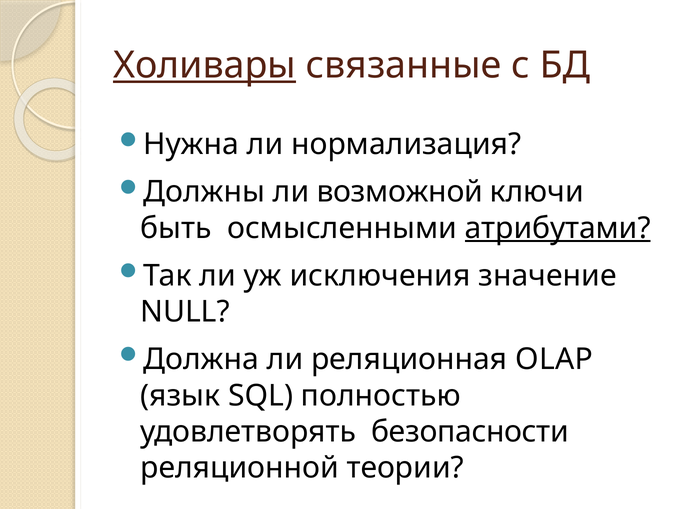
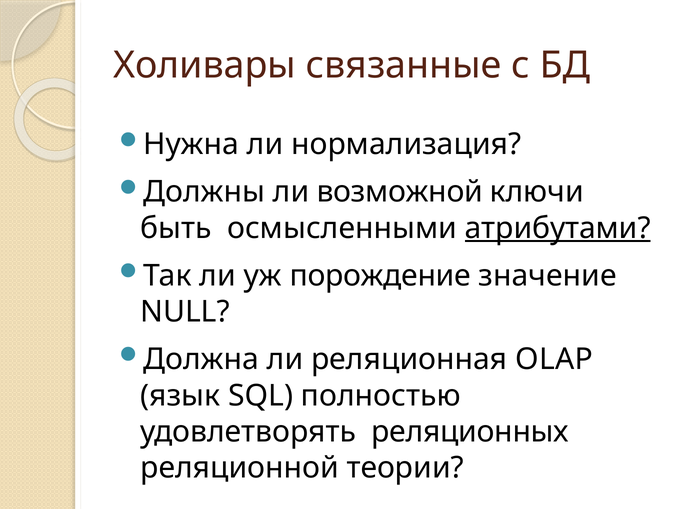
Холивары underline: present -> none
исключения: исключения -> порождение
безопасности: безопасности -> реляционных
